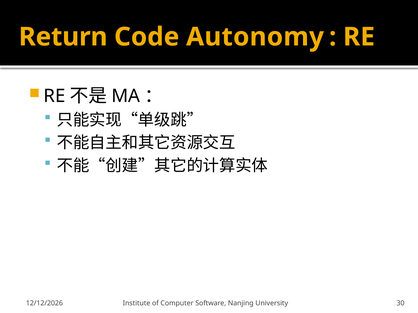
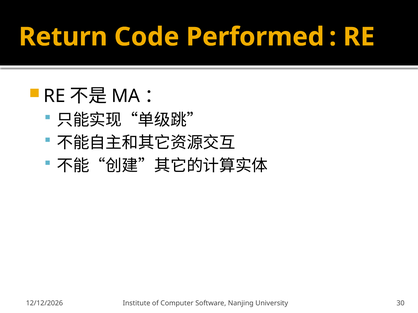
Autonomy: Autonomy -> Performed
